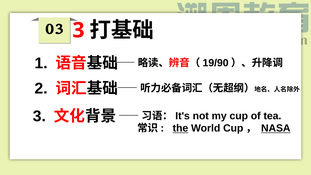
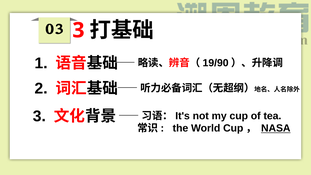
the underline: present -> none
